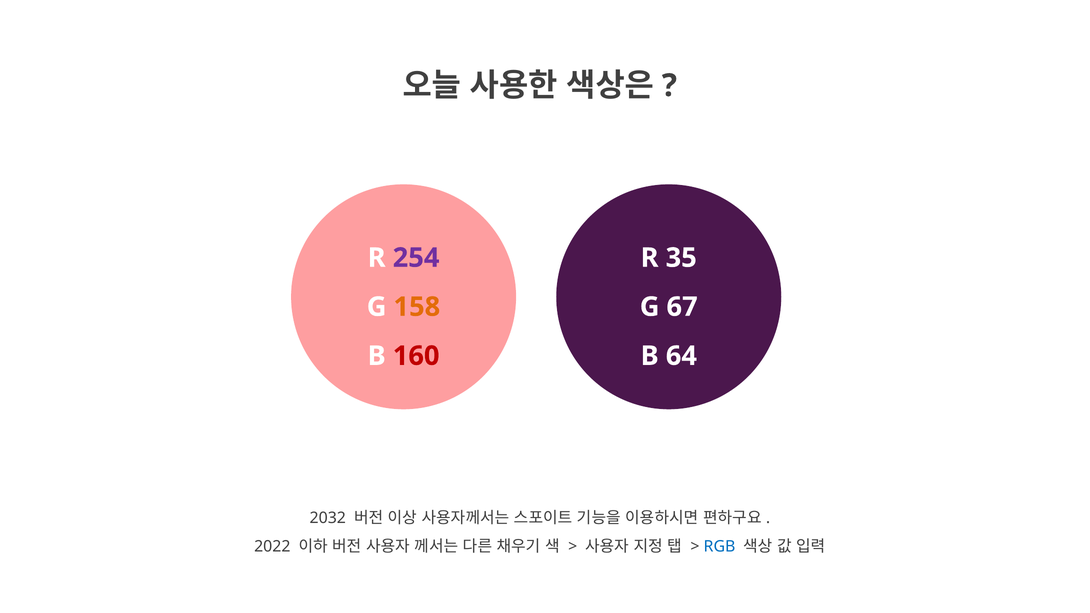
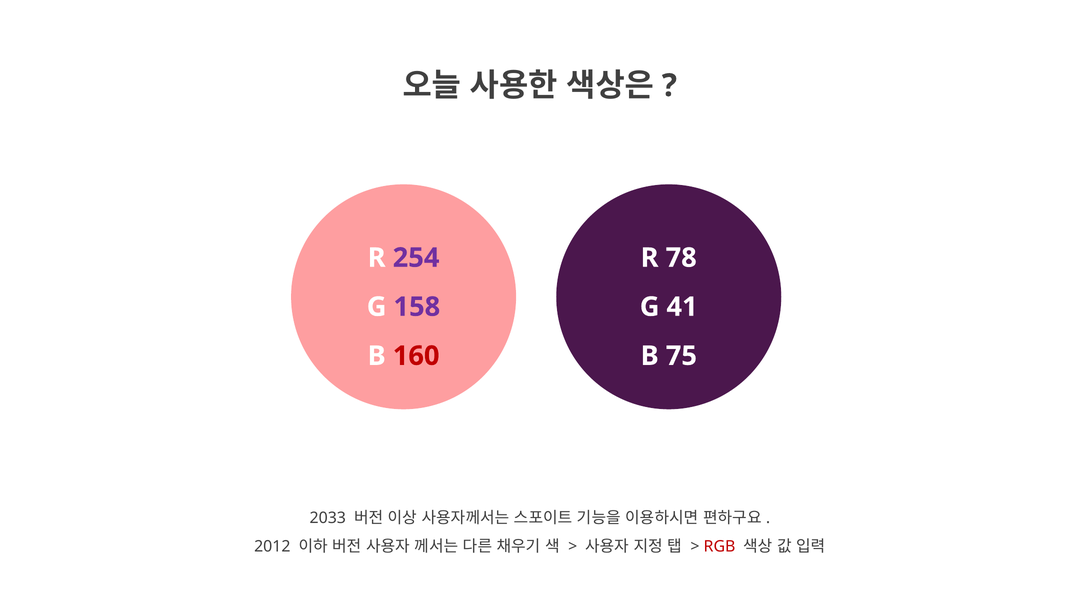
35: 35 -> 78
158 colour: orange -> purple
67: 67 -> 41
64: 64 -> 75
2032: 2032 -> 2033
2022: 2022 -> 2012
RGB colour: blue -> red
